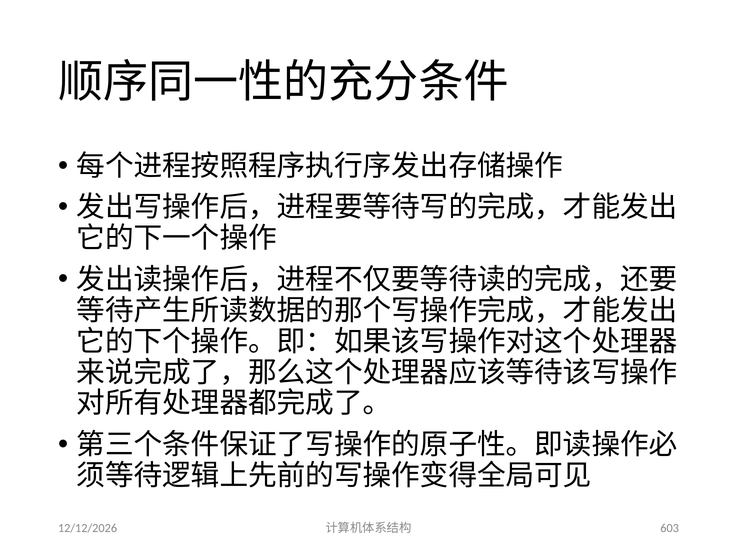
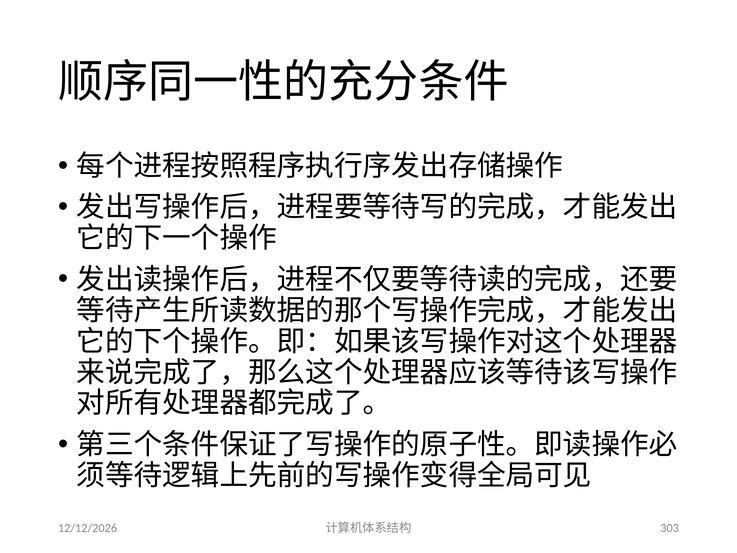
603: 603 -> 303
